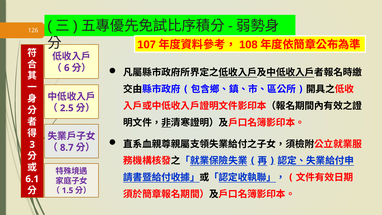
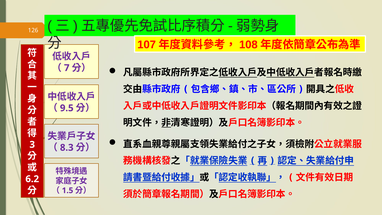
6: 6 -> 7
2.5: 2.5 -> 9.5
8.7: 8.7 -> 8.3
6.1: 6.1 -> 6.2
